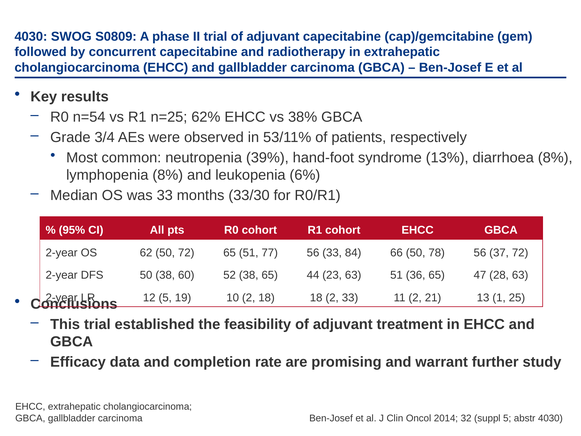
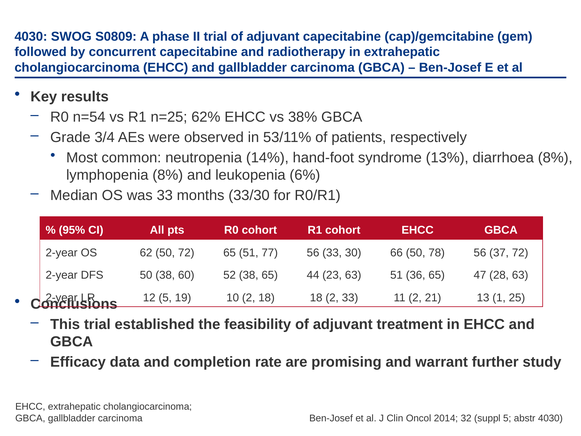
39%: 39% -> 14%
84: 84 -> 30
